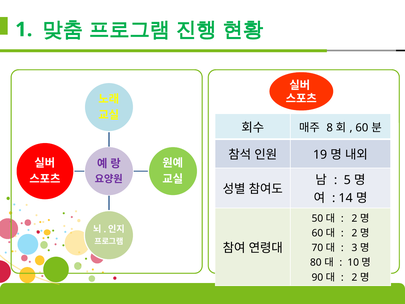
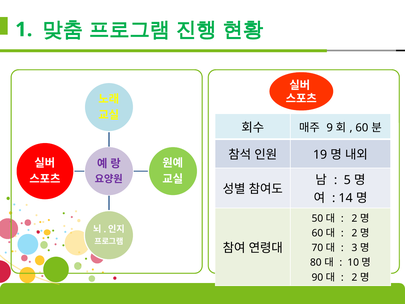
8: 8 -> 9
